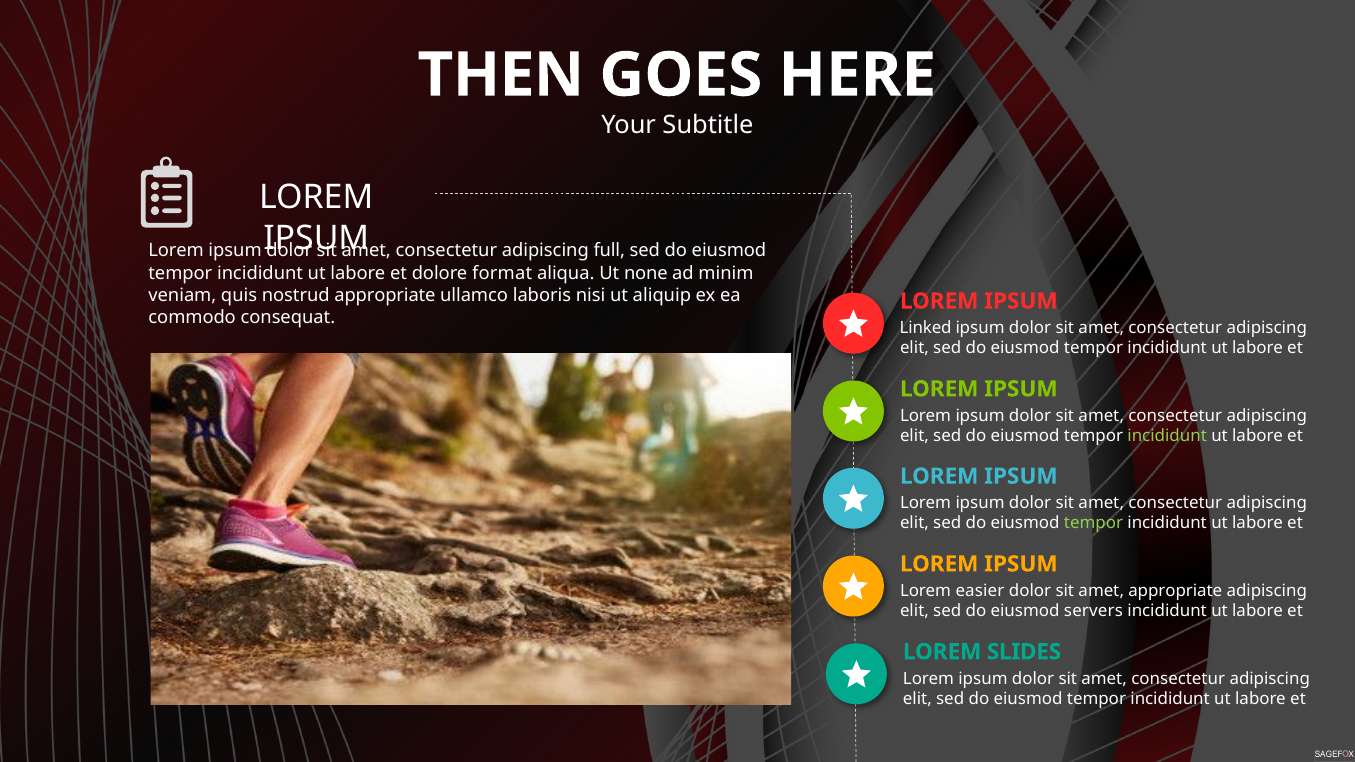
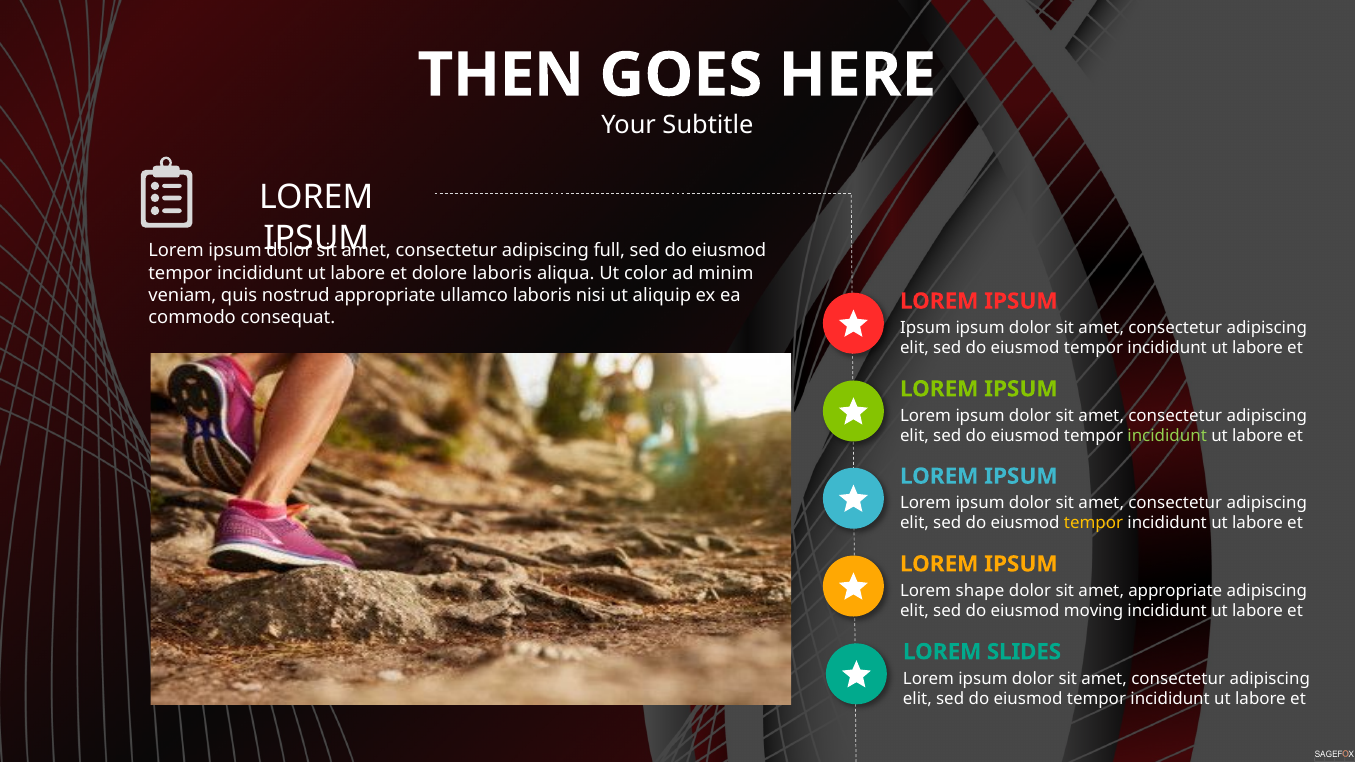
dolore format: format -> laboris
none: none -> color
Linked at (926, 328): Linked -> Ipsum
tempor at (1094, 523) colour: light green -> yellow
easier: easier -> shape
servers: servers -> moving
